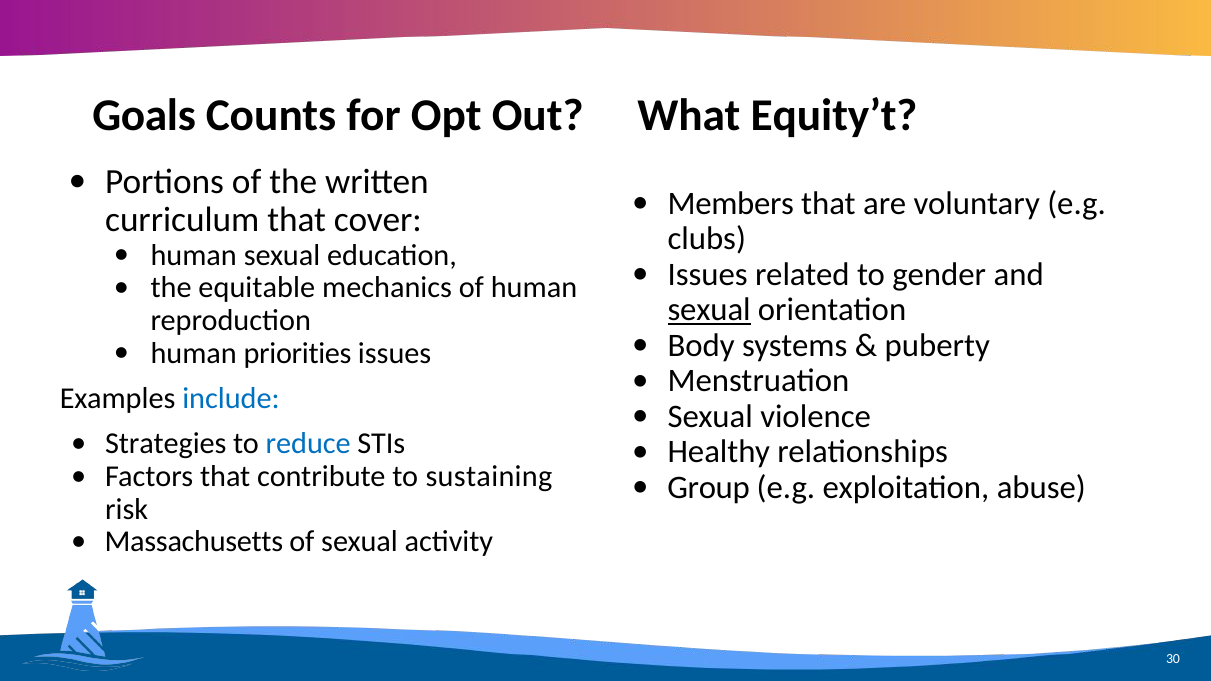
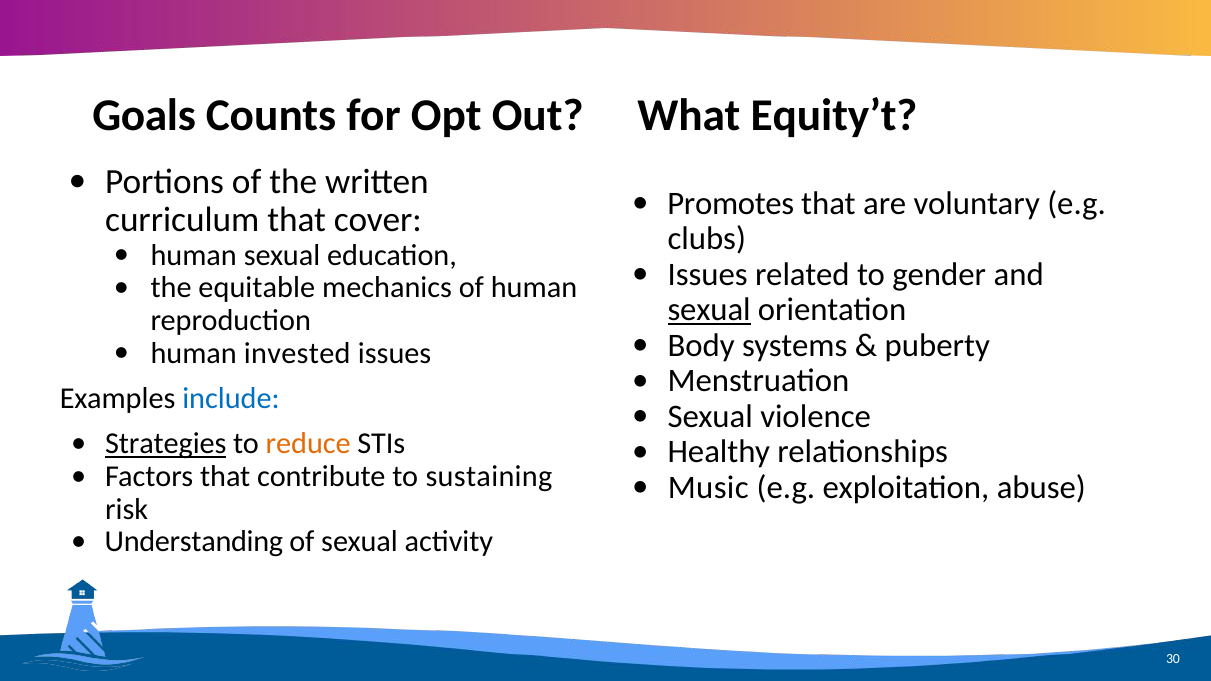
Members: Members -> Promotes
priorities: priorities -> invested
Strategies underline: none -> present
reduce colour: blue -> orange
Group: Group -> Music
Massachusetts: Massachusetts -> Understanding
